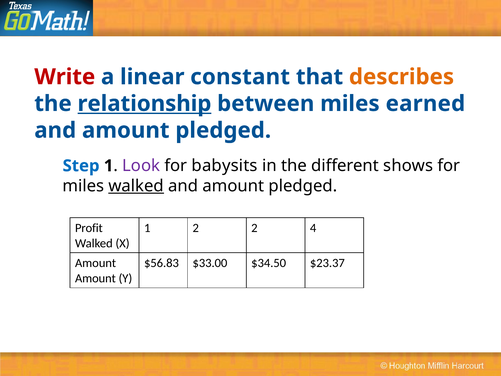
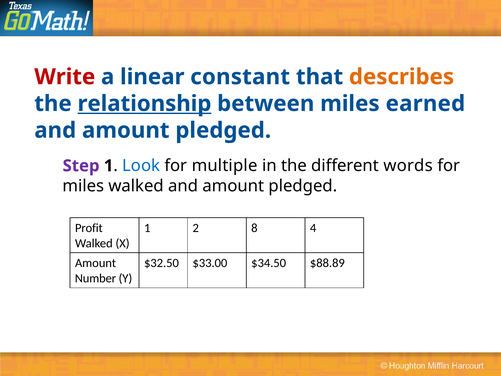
Step colour: blue -> purple
Look colour: purple -> blue
babysits: babysits -> multiple
shows: shows -> words
walked at (136, 186) underline: present -> none
2 2: 2 -> 8
$56.83: $56.83 -> $32.50
$23.37: $23.37 -> $88.89
Amount at (95, 278): Amount -> Number
